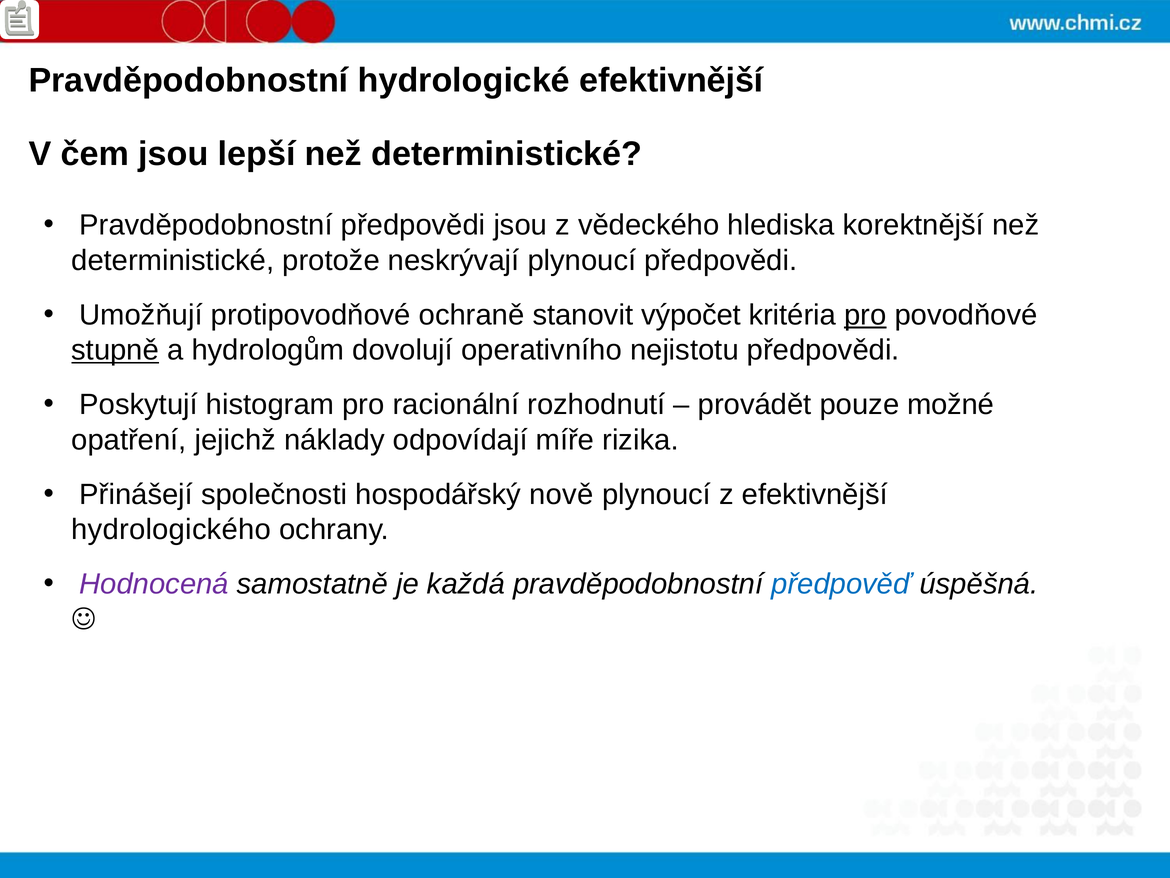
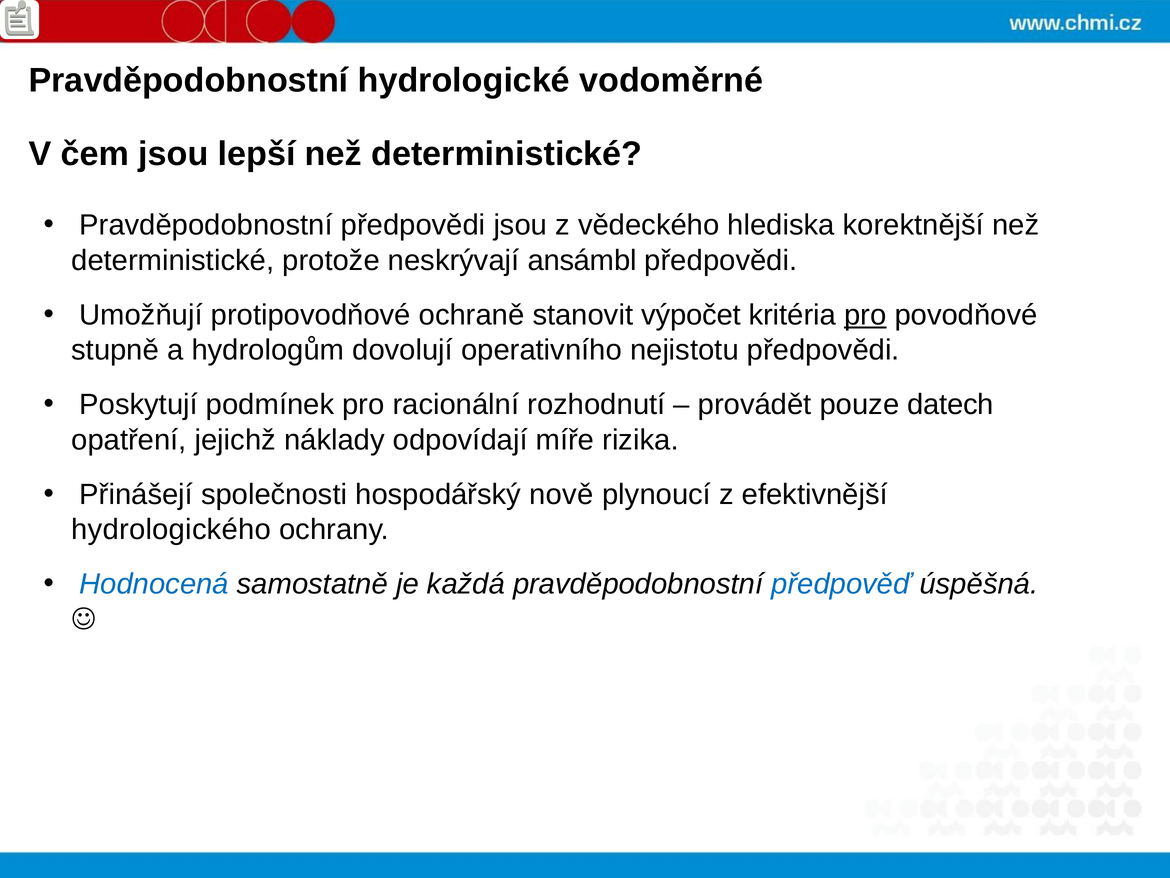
hydrologické efektivnější: efektivnější -> vodoměrné
neskrývají plynoucí: plynoucí -> ansámbl
stupně underline: present -> none
histogram: histogram -> podmínek
možné: možné -> datech
Hodnocená colour: purple -> blue
